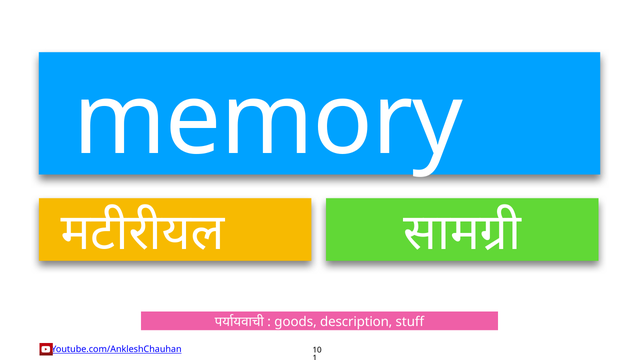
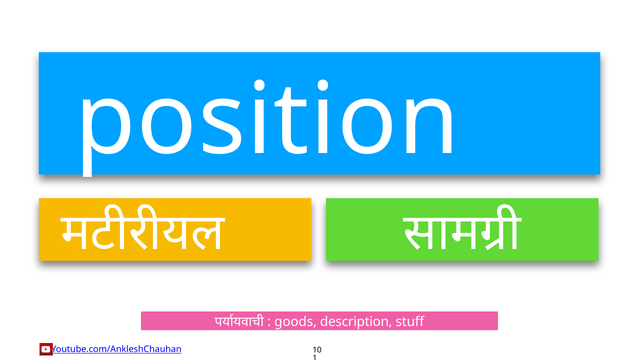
memory: memory -> position
